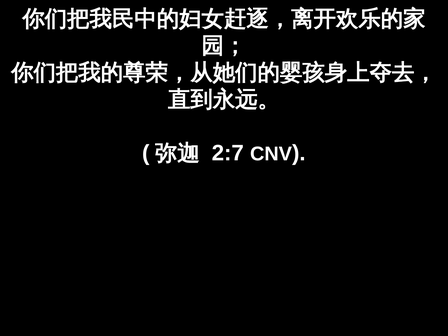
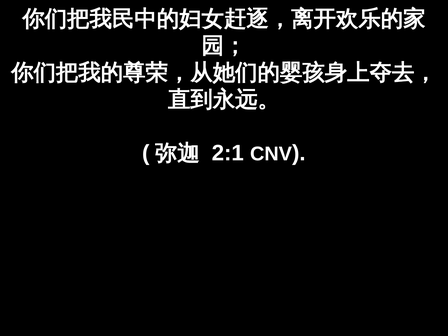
2:7: 2:7 -> 2:1
